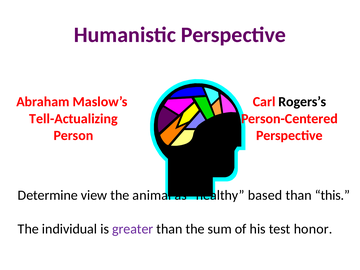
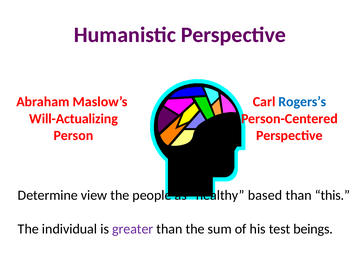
Rogers’s colour: black -> blue
Tell-Actualizing: Tell-Actualizing -> Will-Actualizing
animal: animal -> people
honor: honor -> beings
